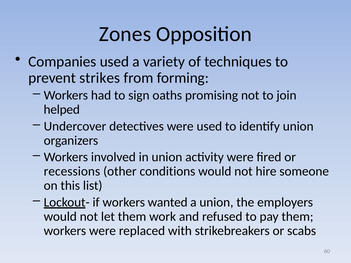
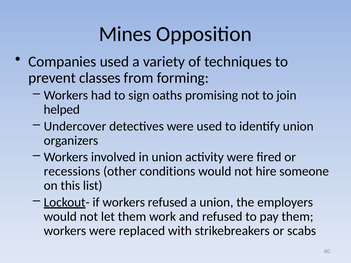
Zones: Zones -> Mines
strikes: strikes -> classes
workers wanted: wanted -> refused
